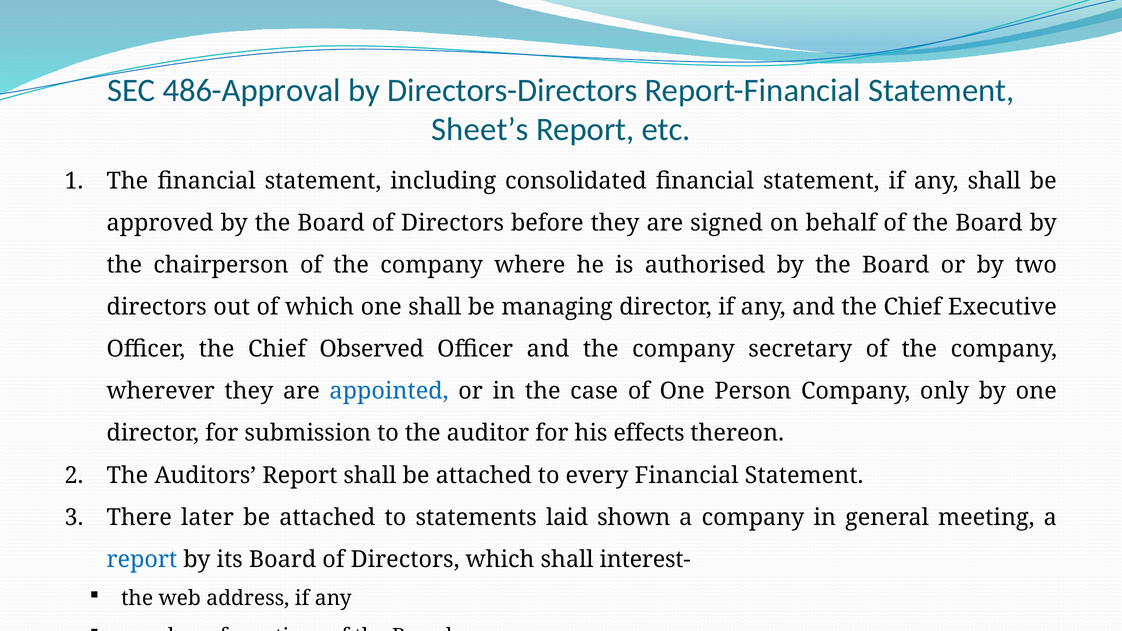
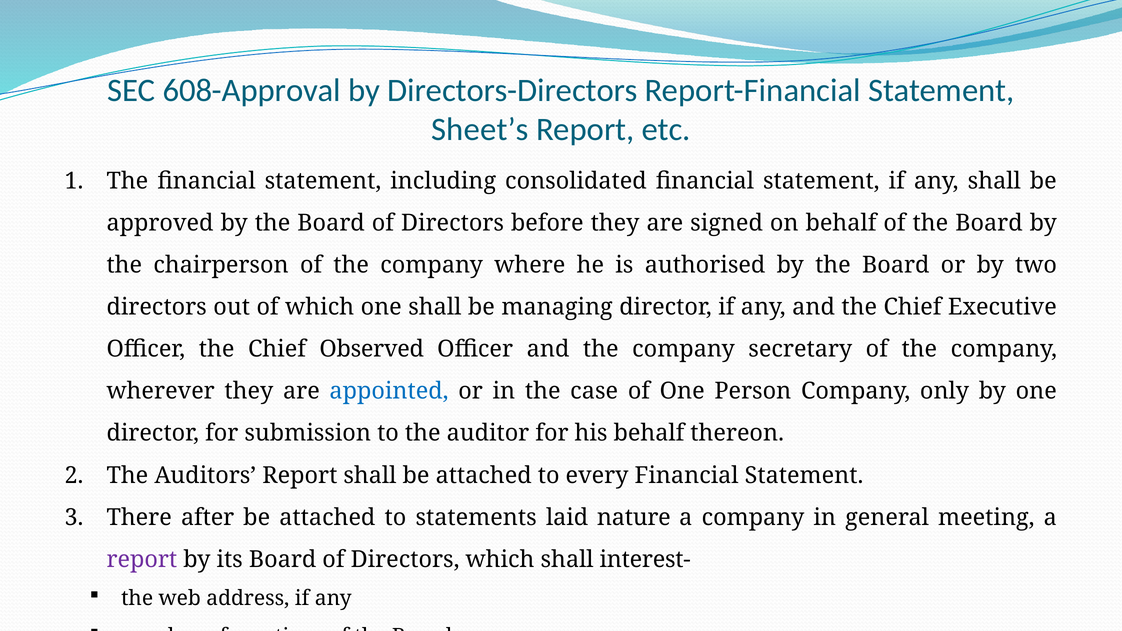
486-Approval: 486-Approval -> 608-Approval
his effects: effects -> behalf
later: later -> after
shown: shown -> nature
report at (142, 560) colour: blue -> purple
